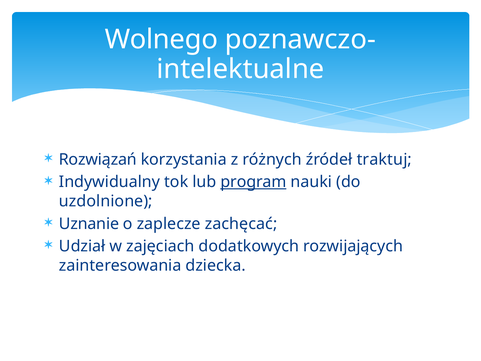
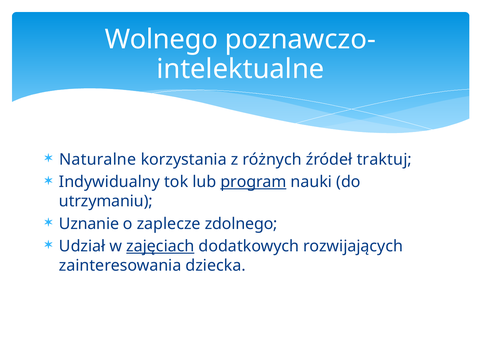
Rozwiązań: Rozwiązań -> Naturalne
uzdolnione: uzdolnione -> utrzymaniu
zachęcać: zachęcać -> zdolnego
zajęciach underline: none -> present
